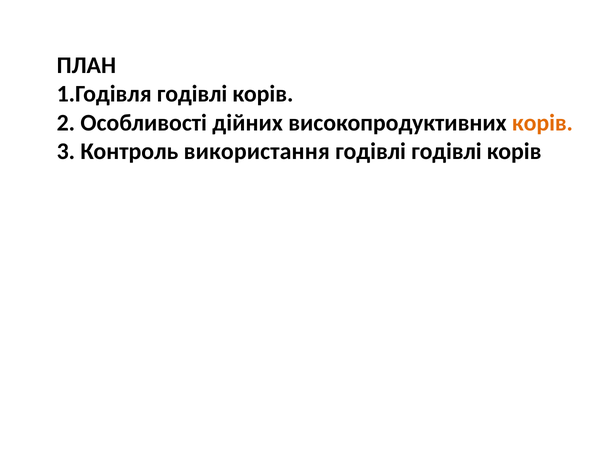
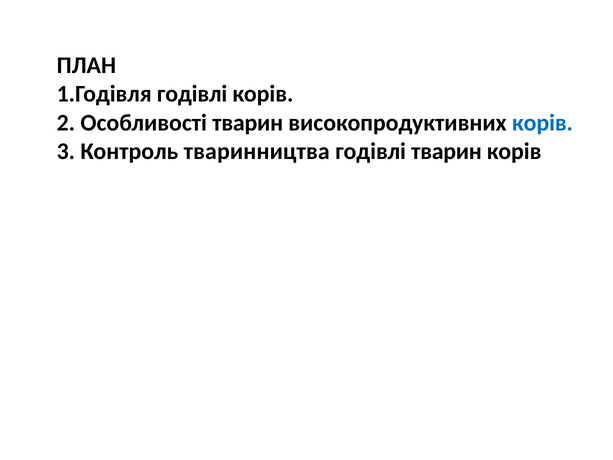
Особливості дійних: дійних -> тварин
корів at (542, 123) colour: orange -> blue
використання: використання -> тваринництва
годівлі годівлі: годівлі -> тварин
